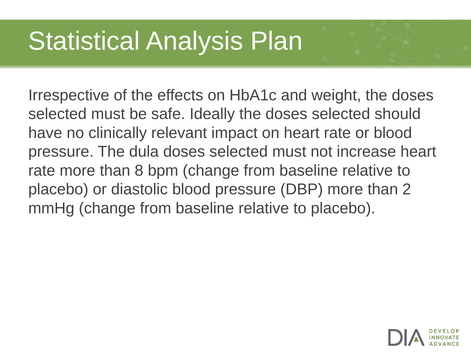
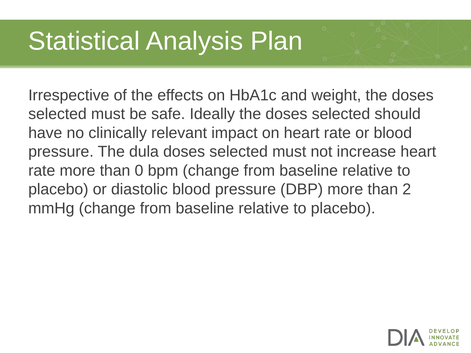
8: 8 -> 0
